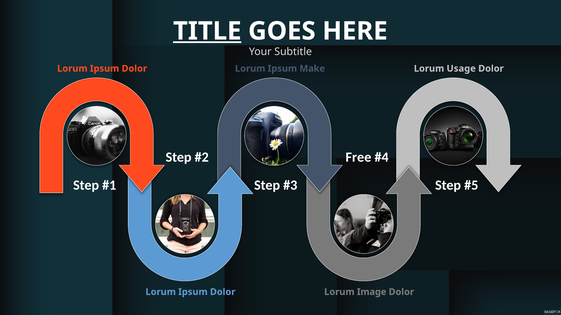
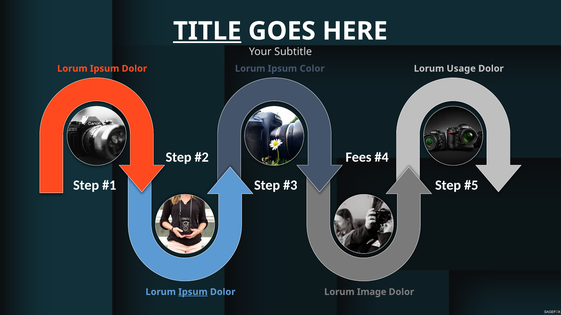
Make: Make -> Color
Free: Free -> Fees
Ipsum at (193, 292) underline: none -> present
